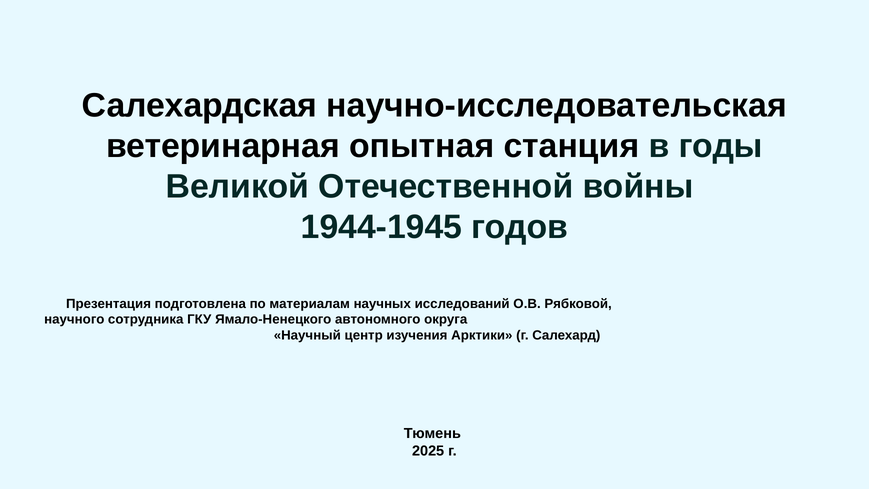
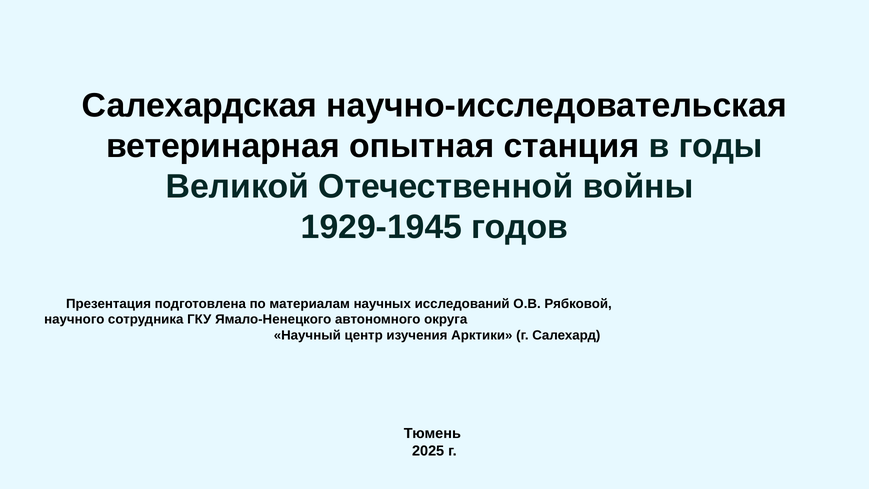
1944-1945: 1944-1945 -> 1929-1945
